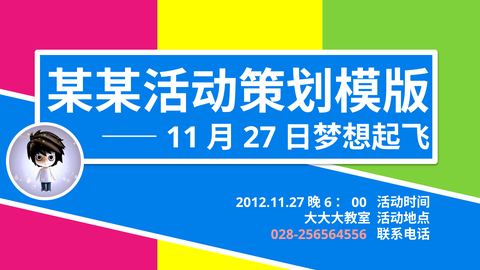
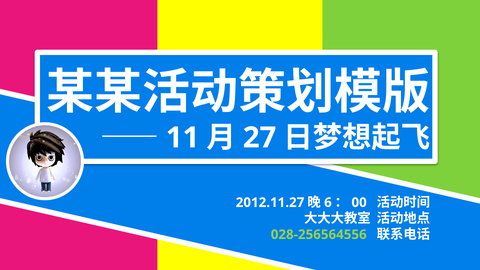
028-256564556 colour: pink -> light green
